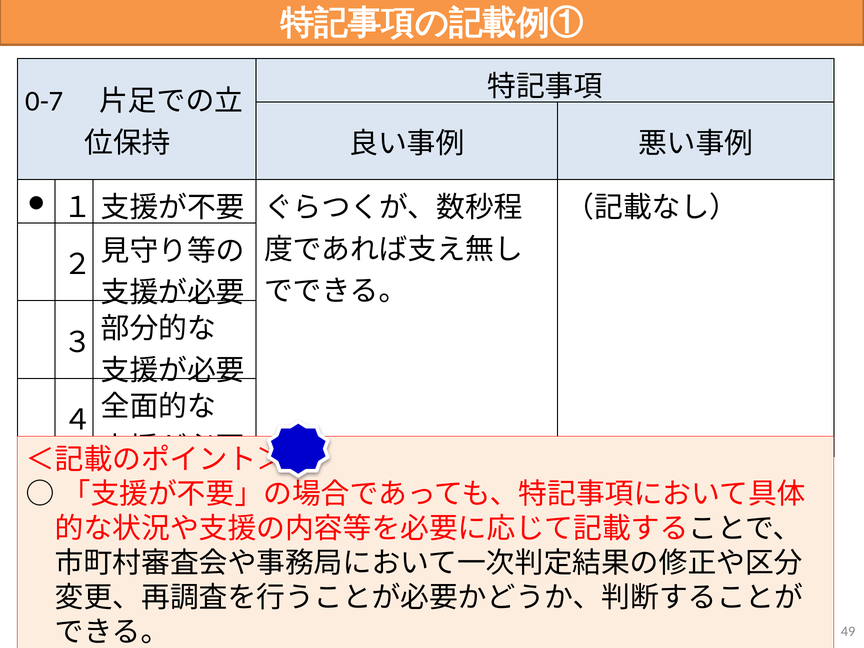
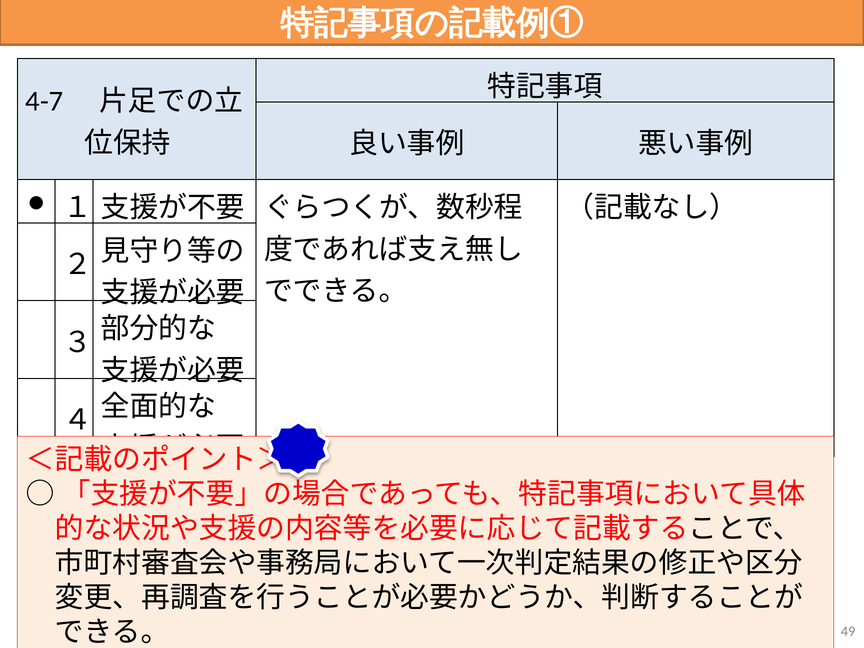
0-7: 0-7 -> 4-7
